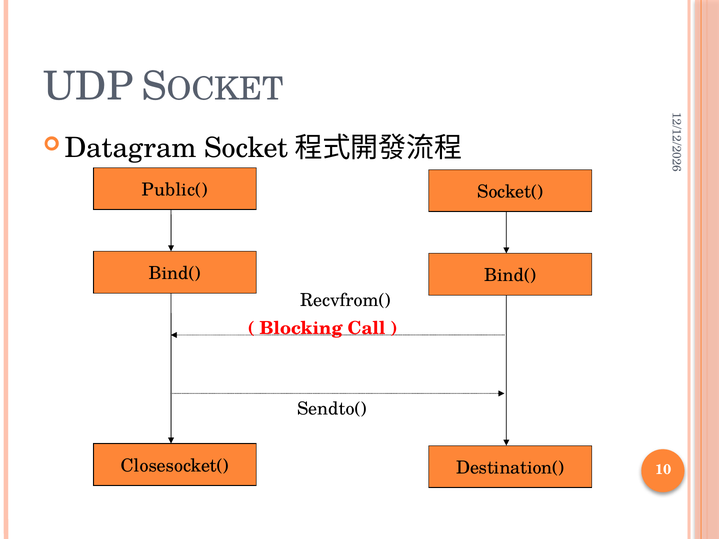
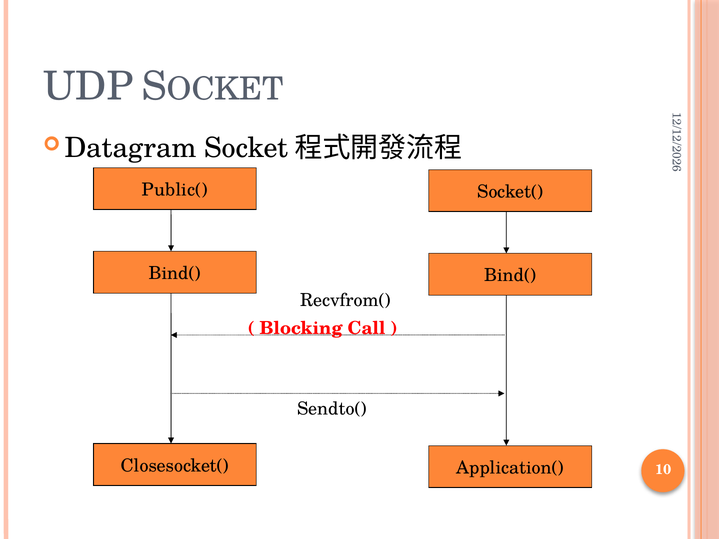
Destination(: Destination( -> Application(
